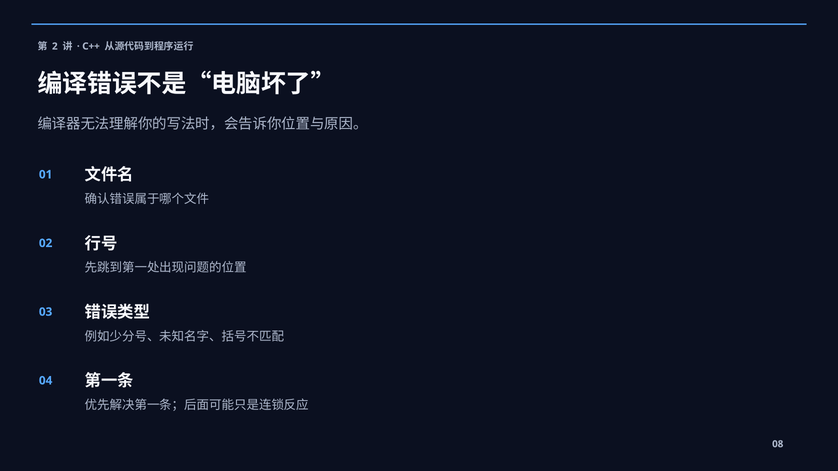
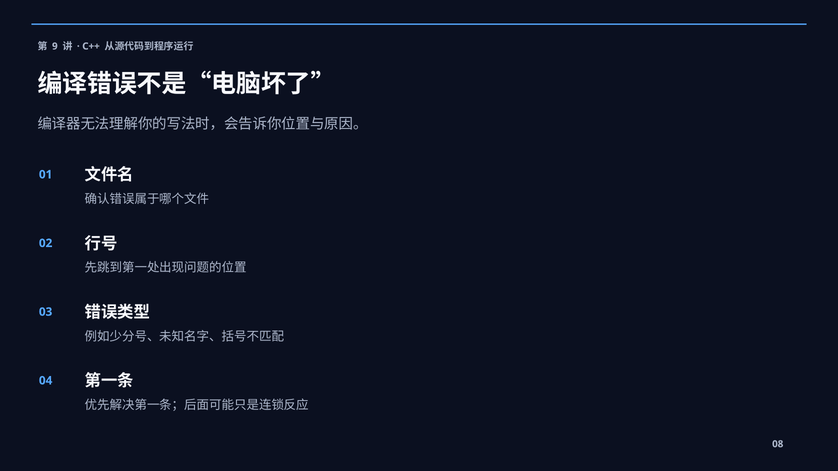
2: 2 -> 9
